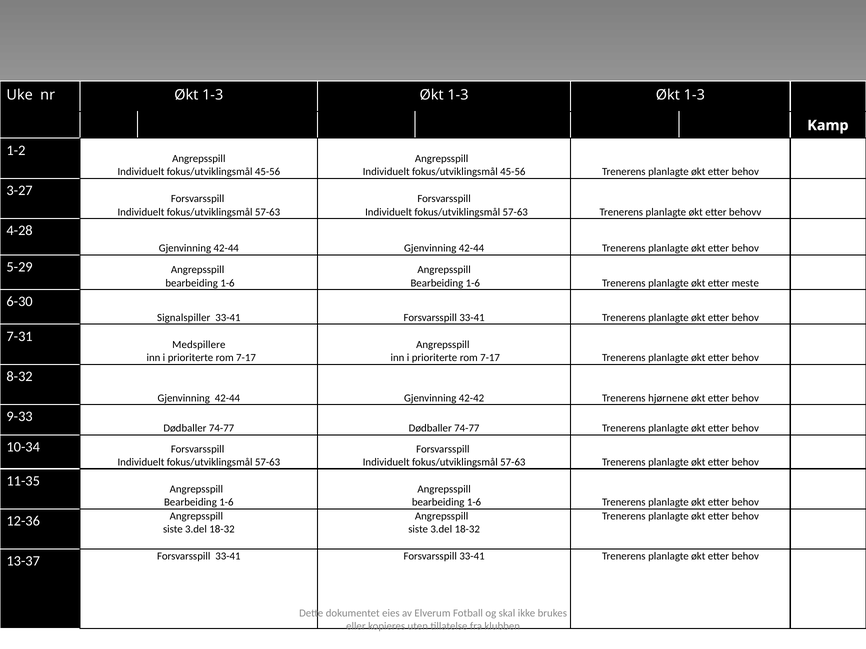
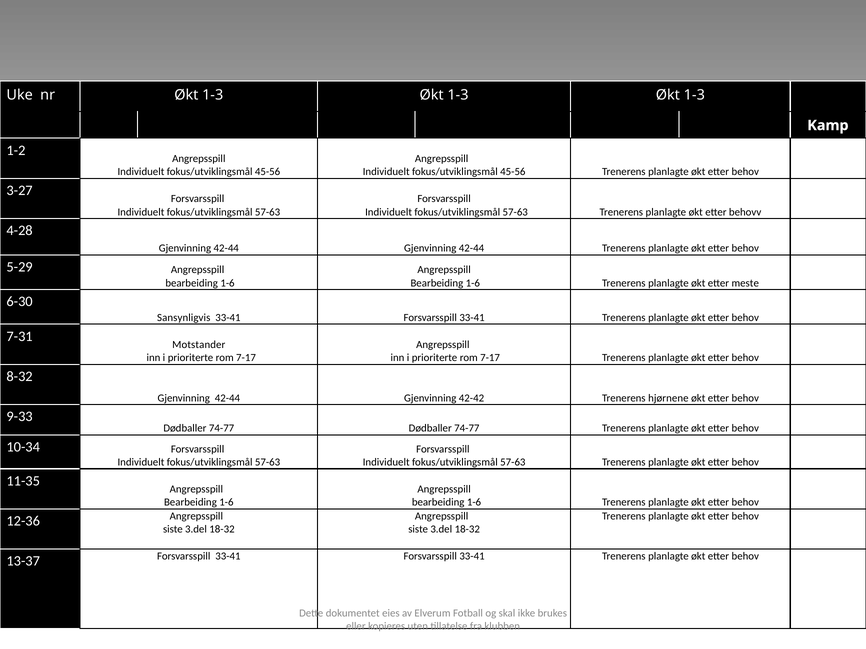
Signalspiller: Signalspiller -> Sansynligvis
Medspillere: Medspillere -> Motstander
